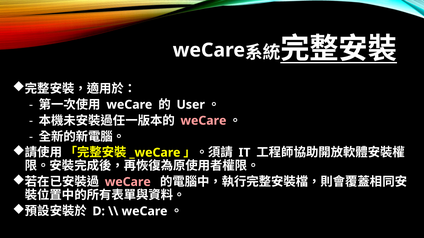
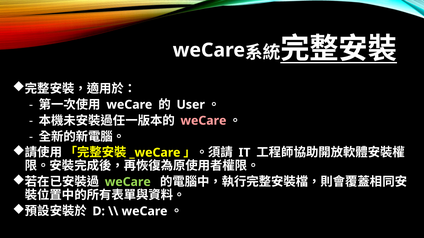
weCare at (128, 182) colour: pink -> light green
